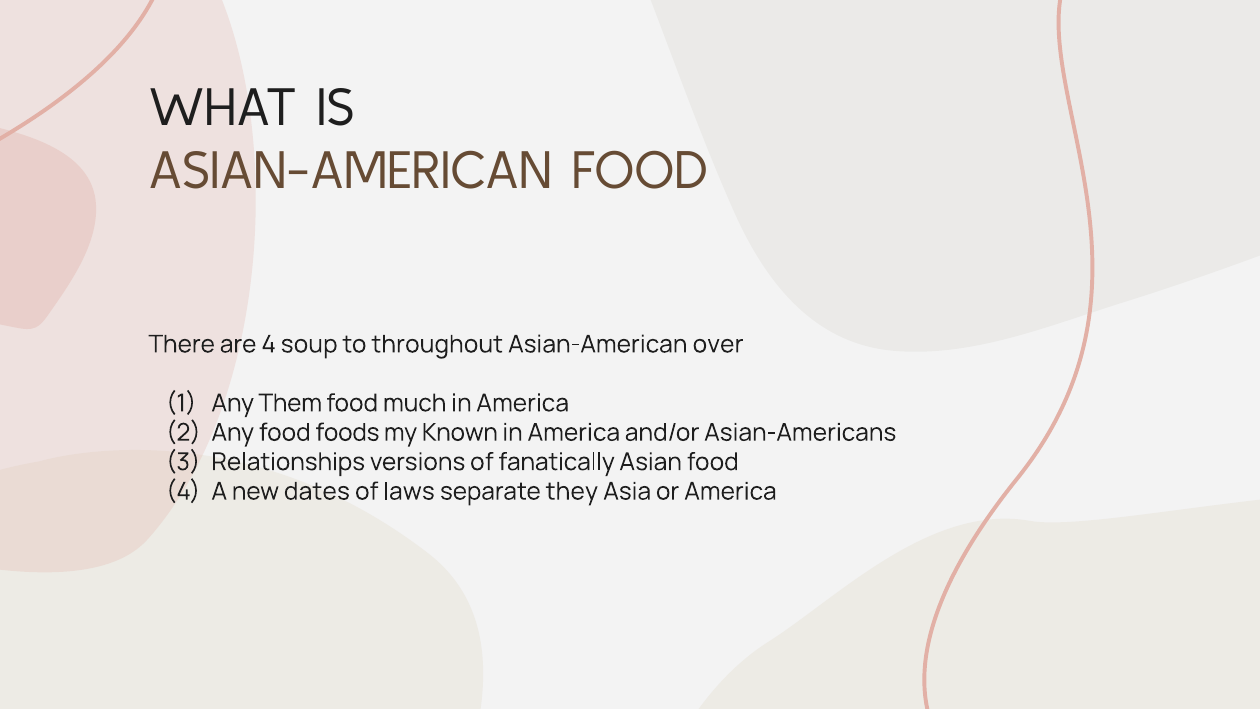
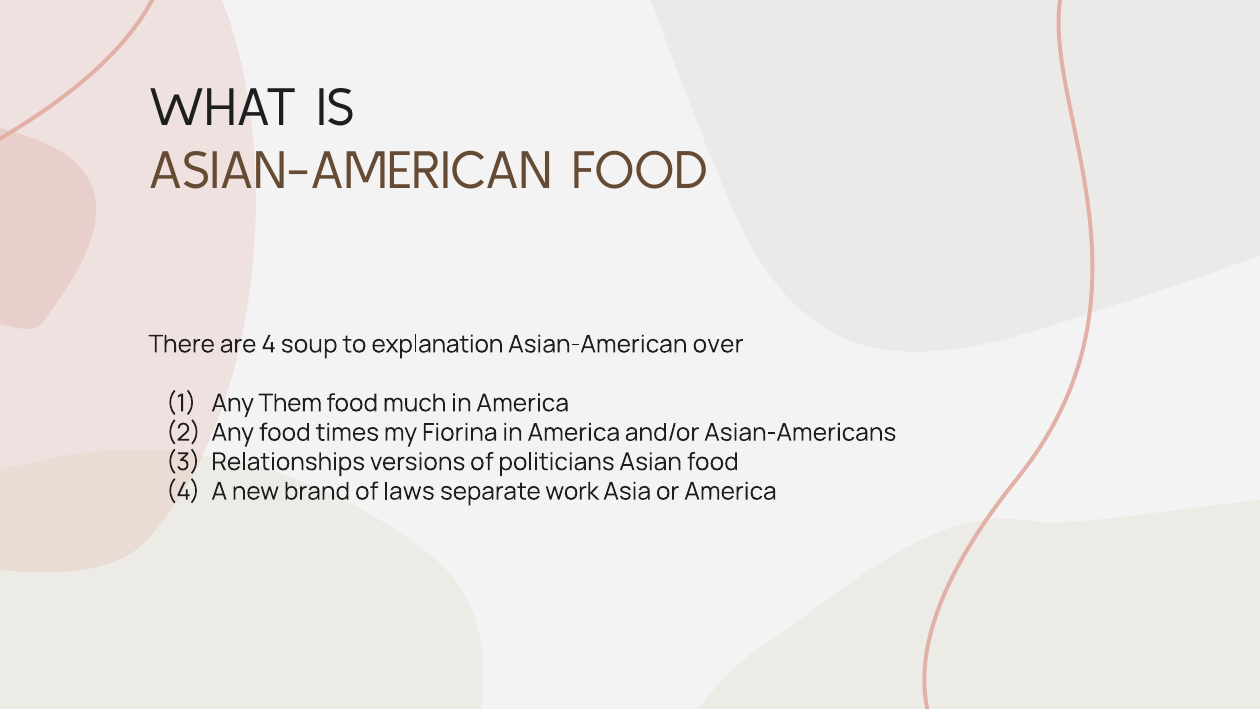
throughout: throughout -> explanation
foods: foods -> times
Known: Known -> Fiorina
fanatically: fanatically -> politicians
dates: dates -> brand
they: they -> work
